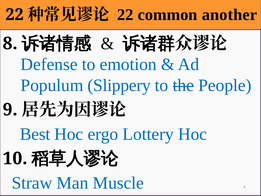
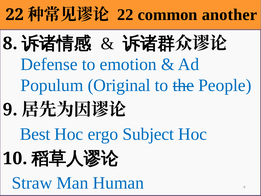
Slippery: Slippery -> Original
Lottery: Lottery -> Subject
Muscle: Muscle -> Human
